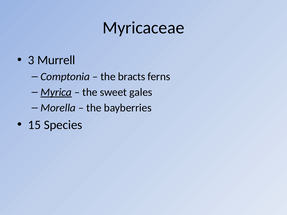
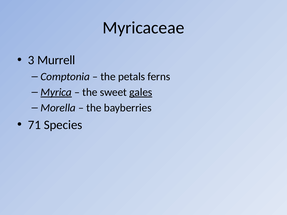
bracts: bracts -> petals
gales underline: none -> present
15: 15 -> 71
